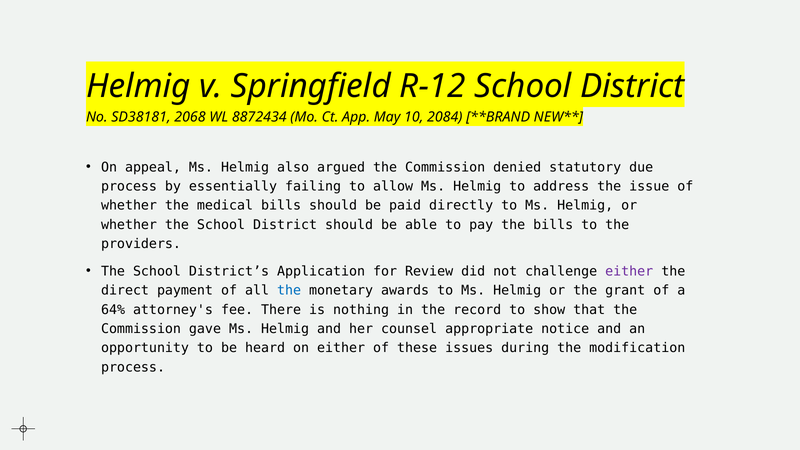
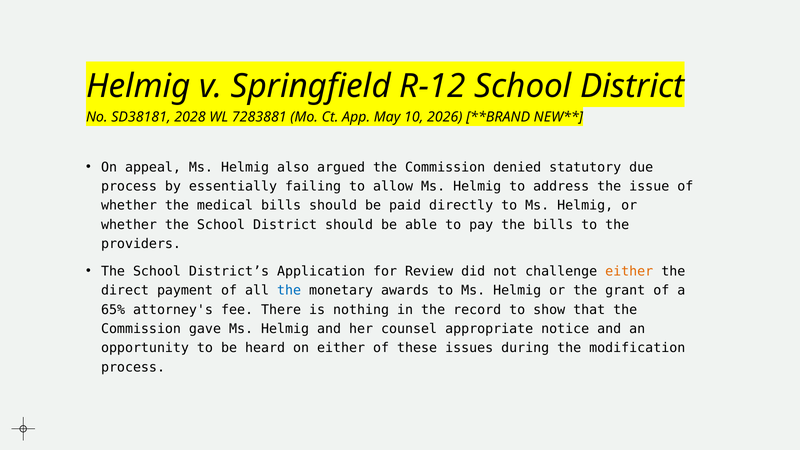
2068: 2068 -> 2028
8872434: 8872434 -> 7283881
2084: 2084 -> 2026
either at (629, 271) colour: purple -> orange
64%: 64% -> 65%
